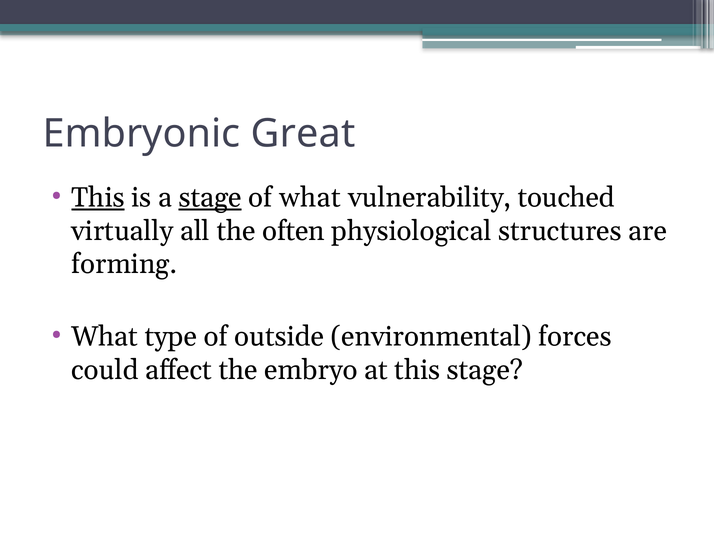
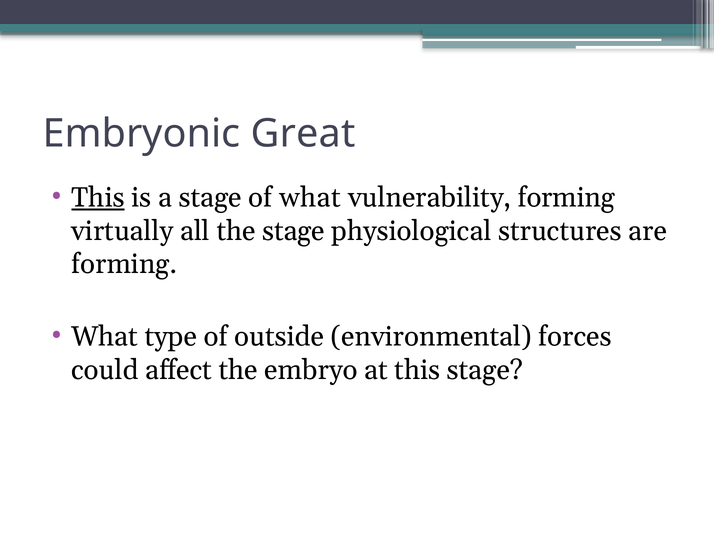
stage at (210, 198) underline: present -> none
vulnerability touched: touched -> forming
the often: often -> stage
